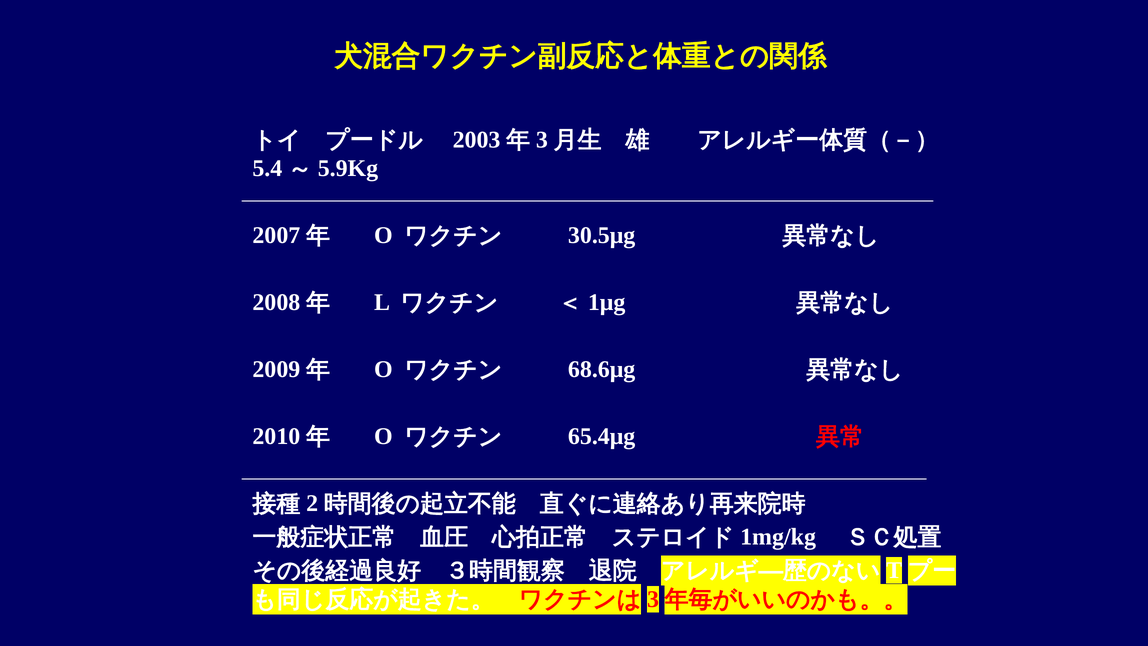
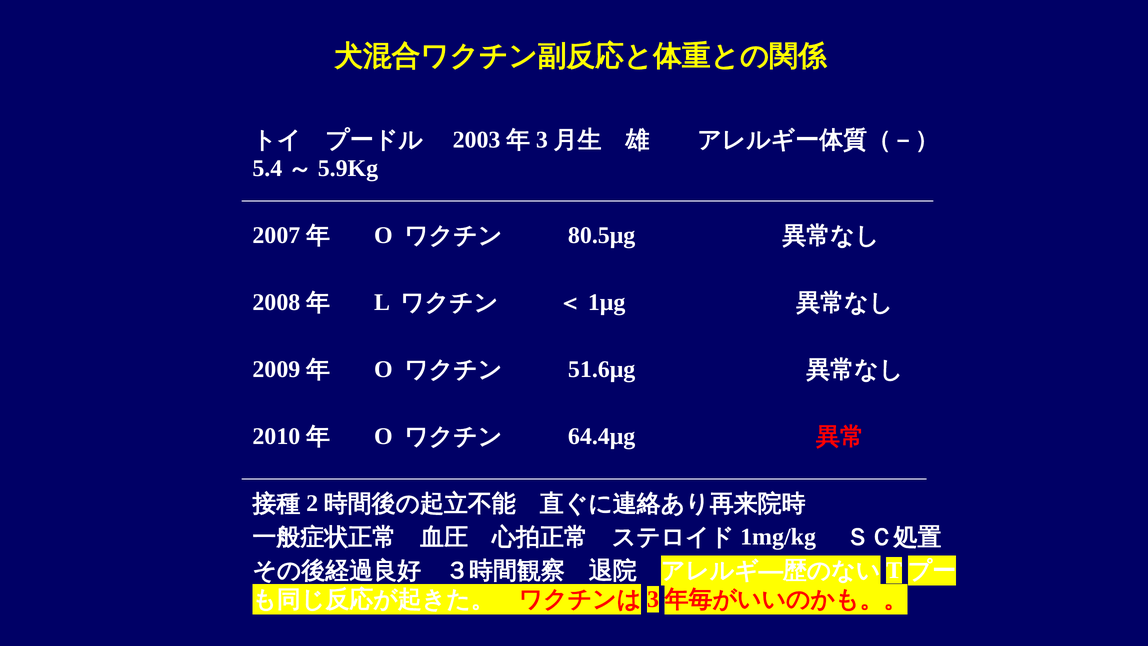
30.5μg: 30.5μg -> 80.5μg
68.6μg: 68.6μg -> 51.6μg
65.4μg: 65.4μg -> 64.4μg
